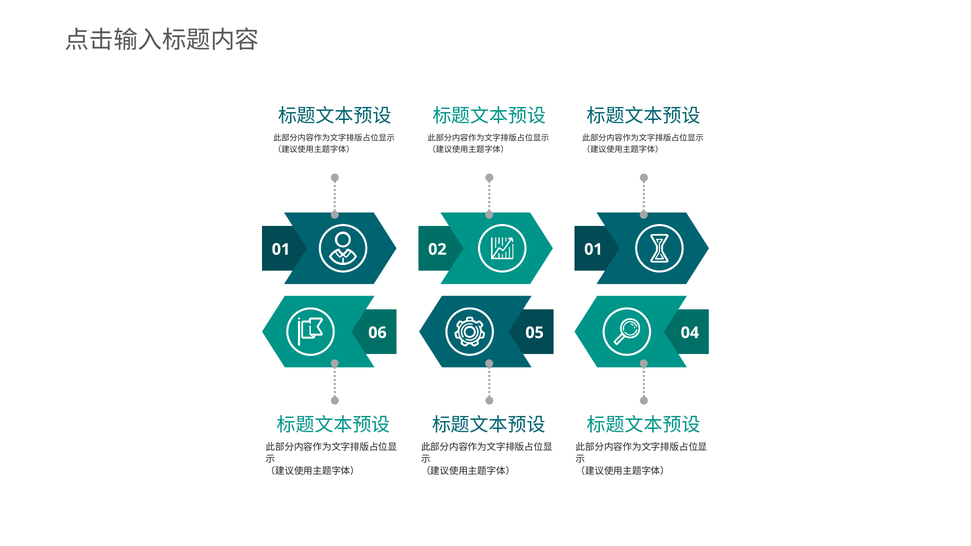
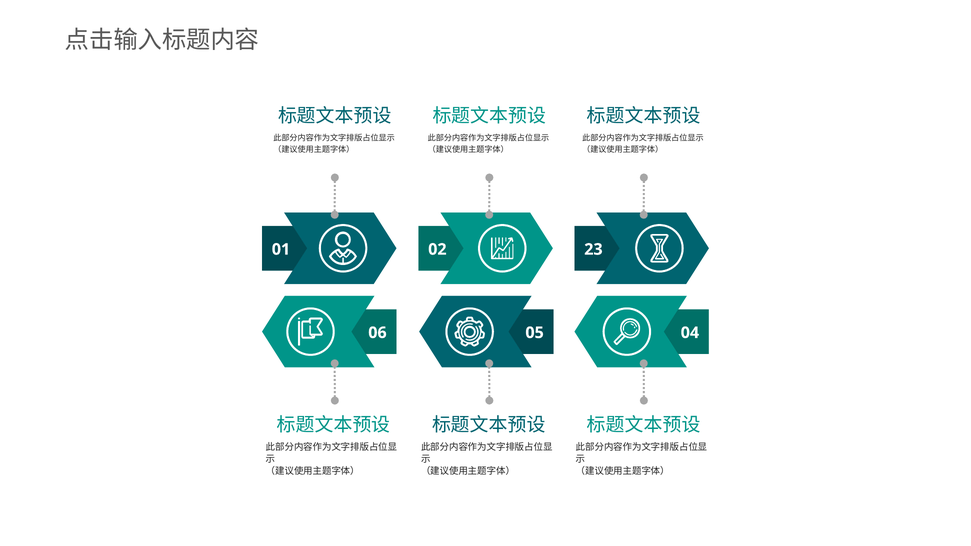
02 01: 01 -> 23
